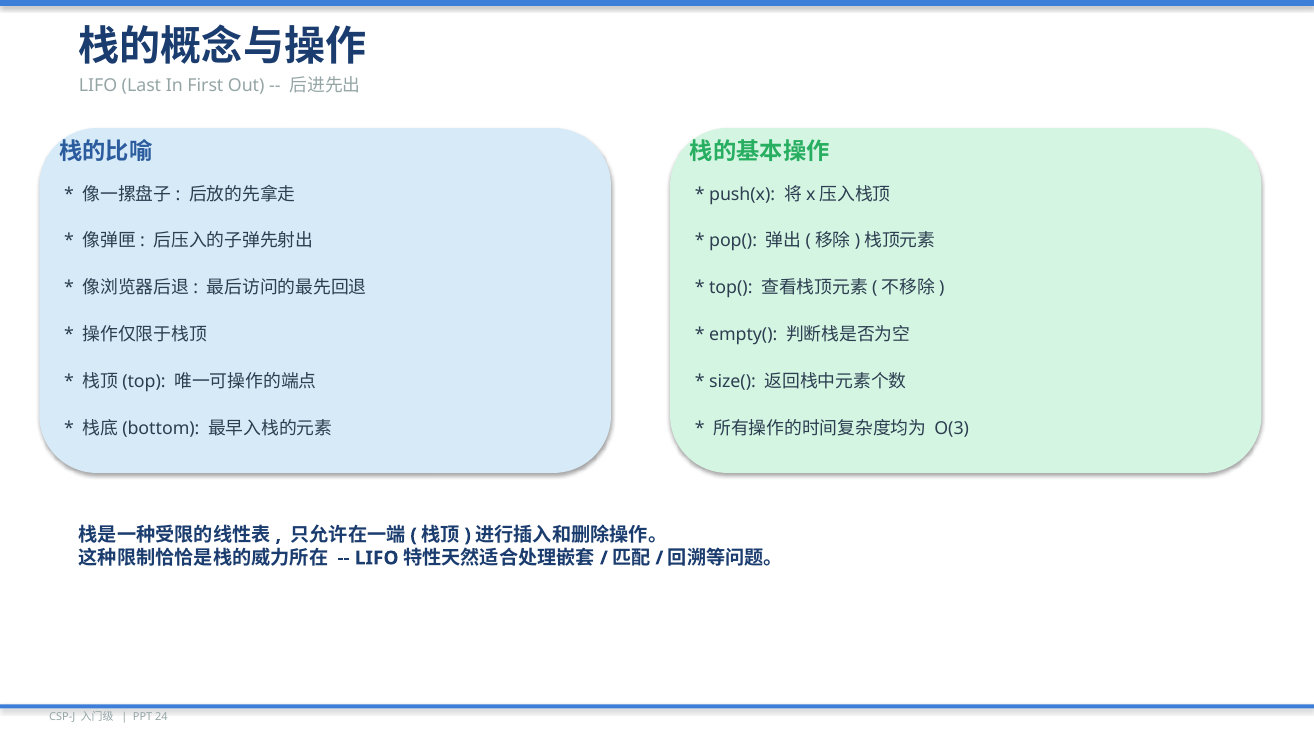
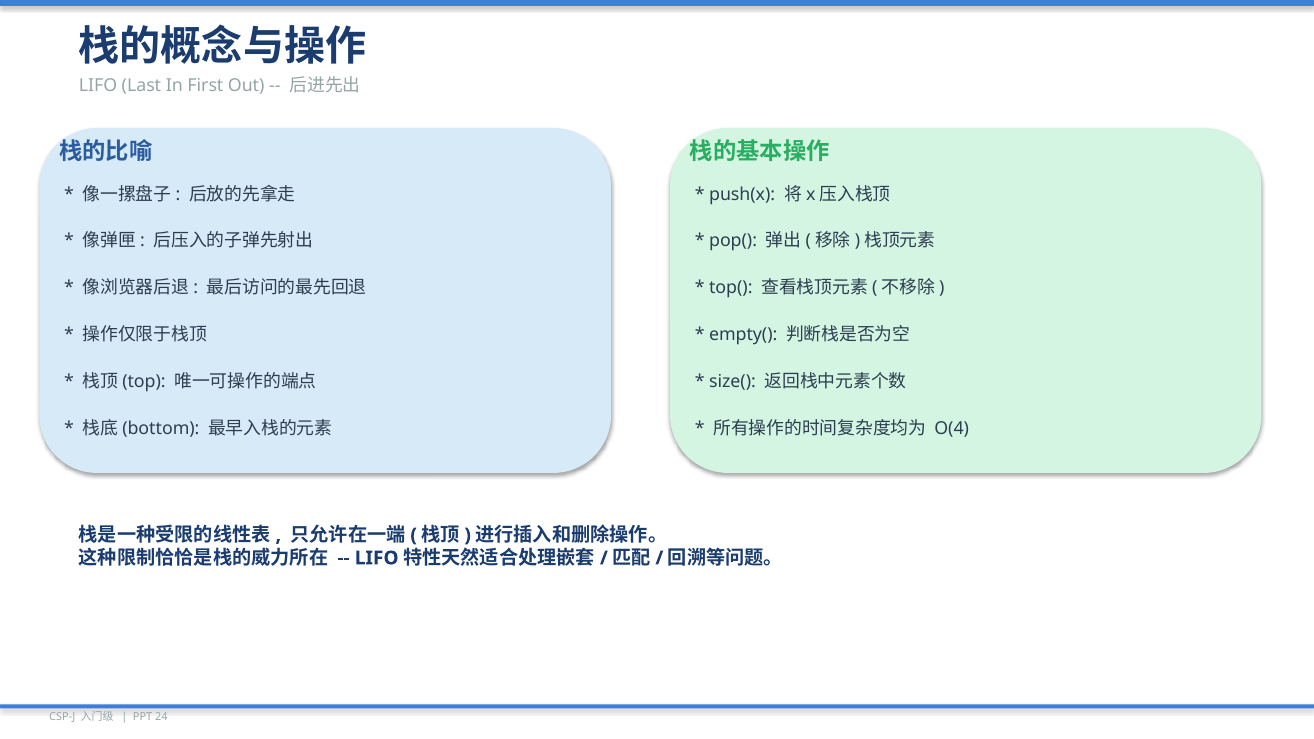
O(3: O(3 -> O(4
